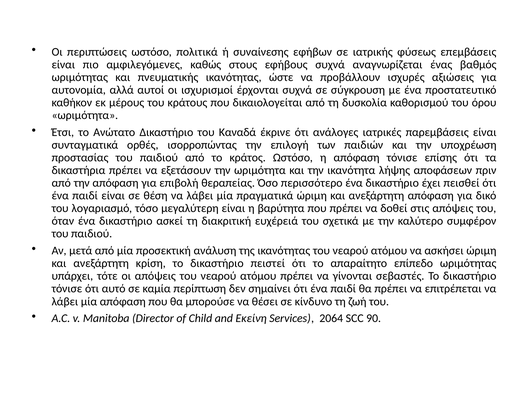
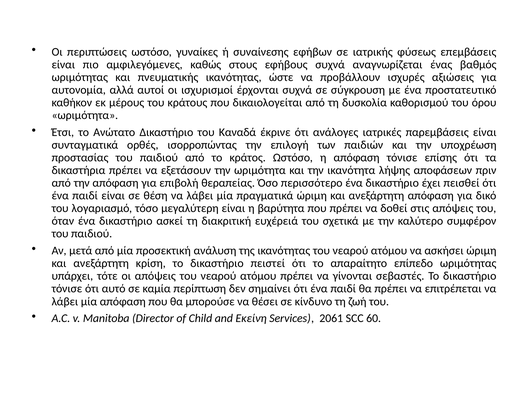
πολιτικά: πολιτικά -> γυναίκες
2064: 2064 -> 2061
90: 90 -> 60
